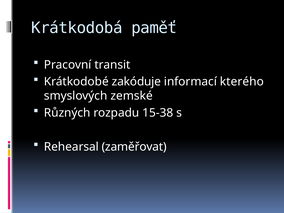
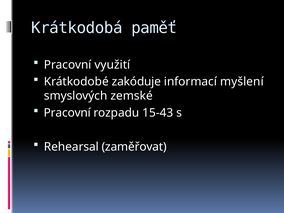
transit: transit -> využití
kterého: kterého -> myšlení
Různých at (67, 113): Různých -> Pracovní
15-38: 15-38 -> 15-43
